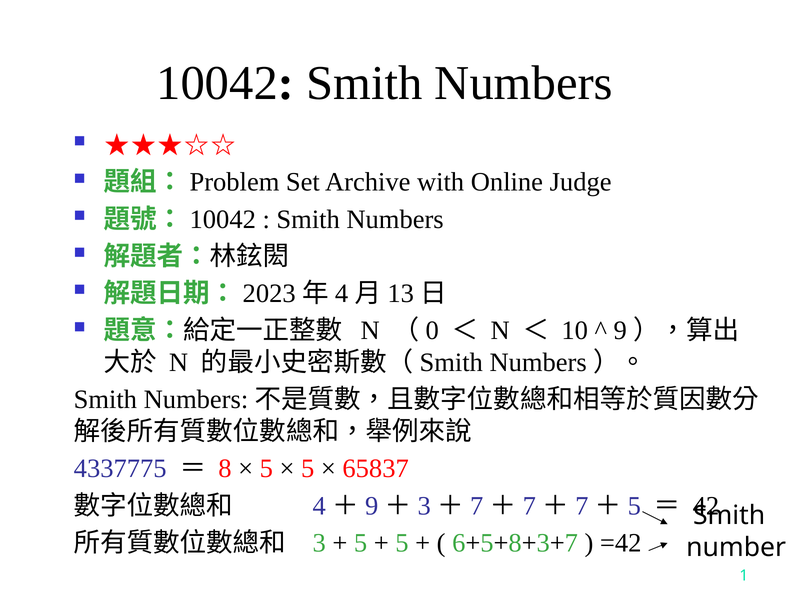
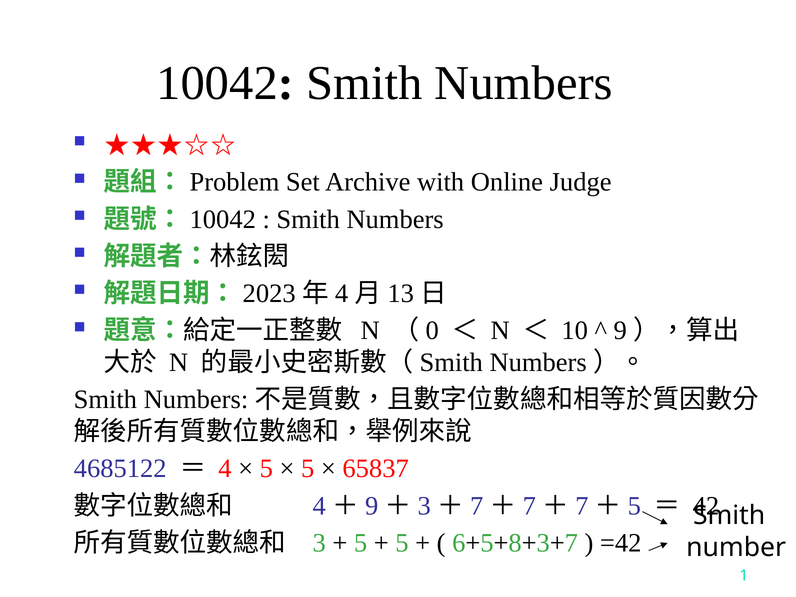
4337775: 4337775 -> 4685122
8: 8 -> 4
